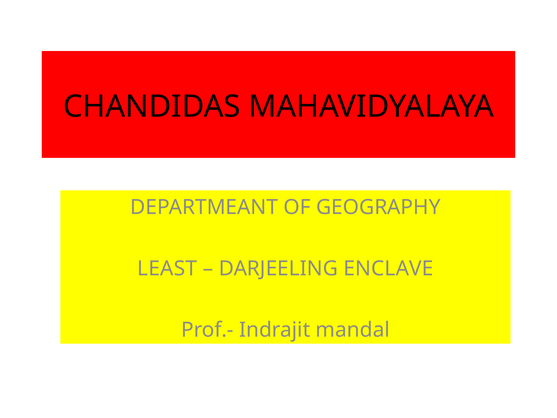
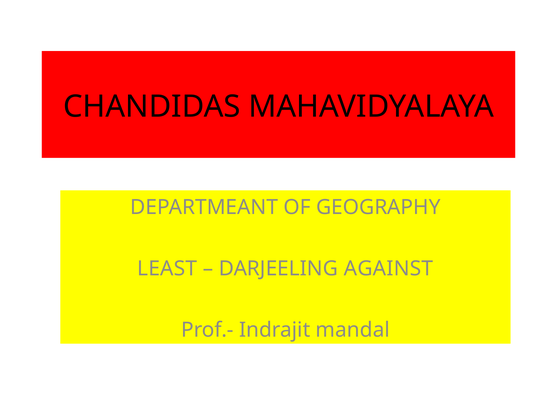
ENCLAVE: ENCLAVE -> AGAINST
